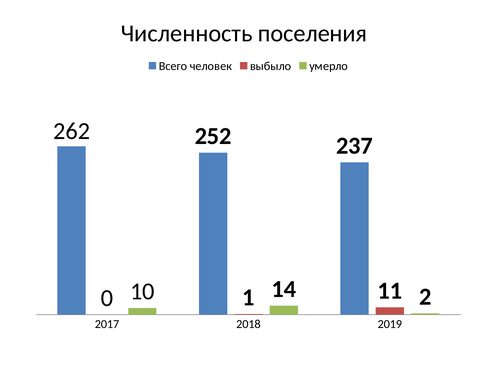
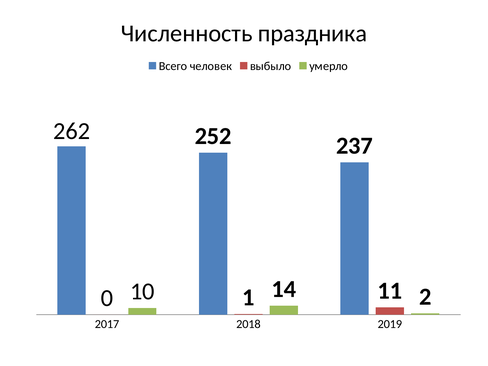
поселения: поселения -> праздника
